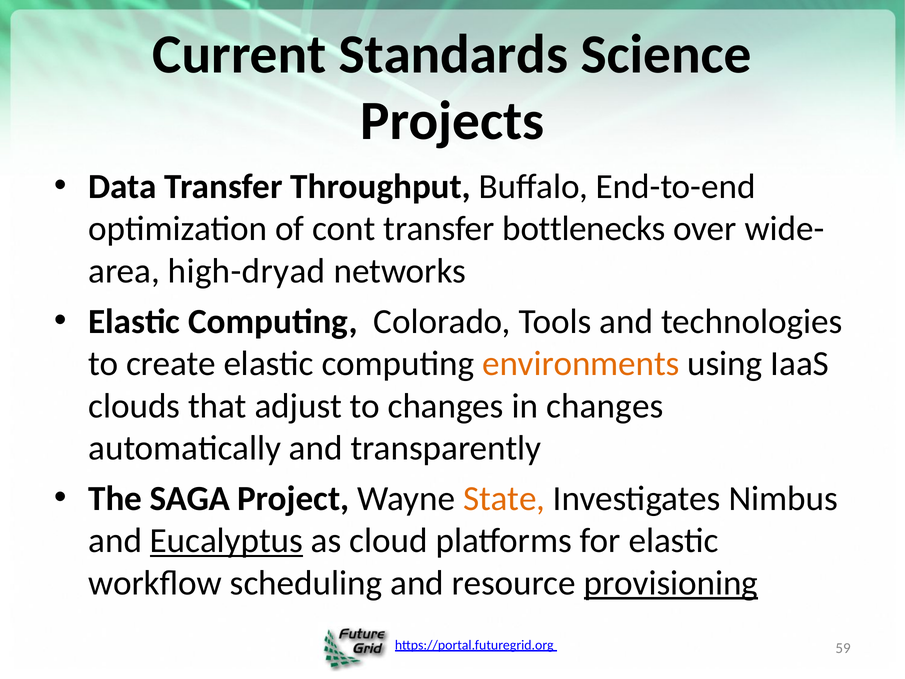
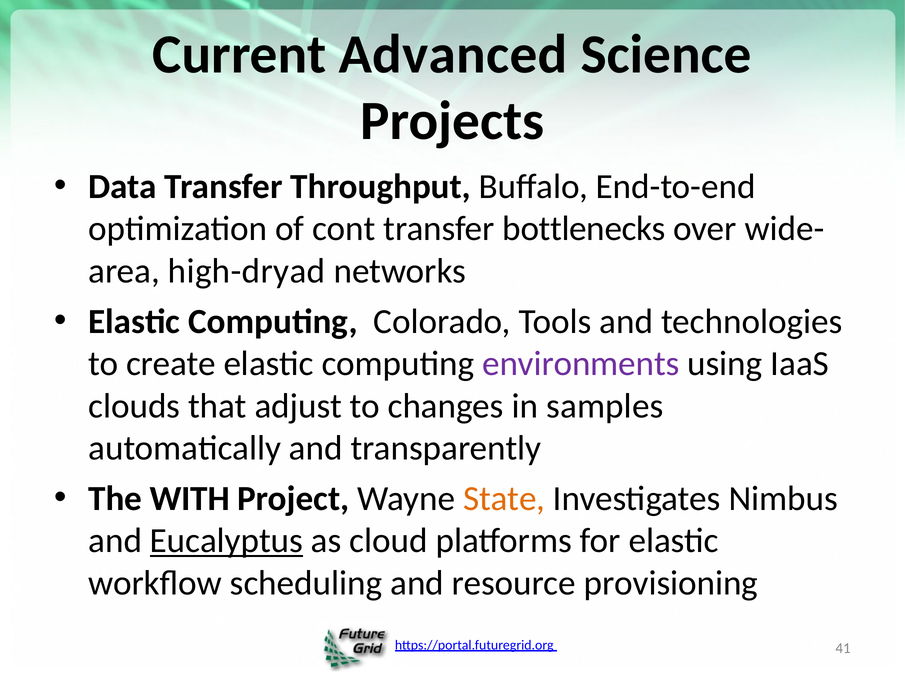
Standards: Standards -> Advanced
environments colour: orange -> purple
in changes: changes -> samples
SAGA: SAGA -> WITH
provisioning underline: present -> none
59: 59 -> 41
